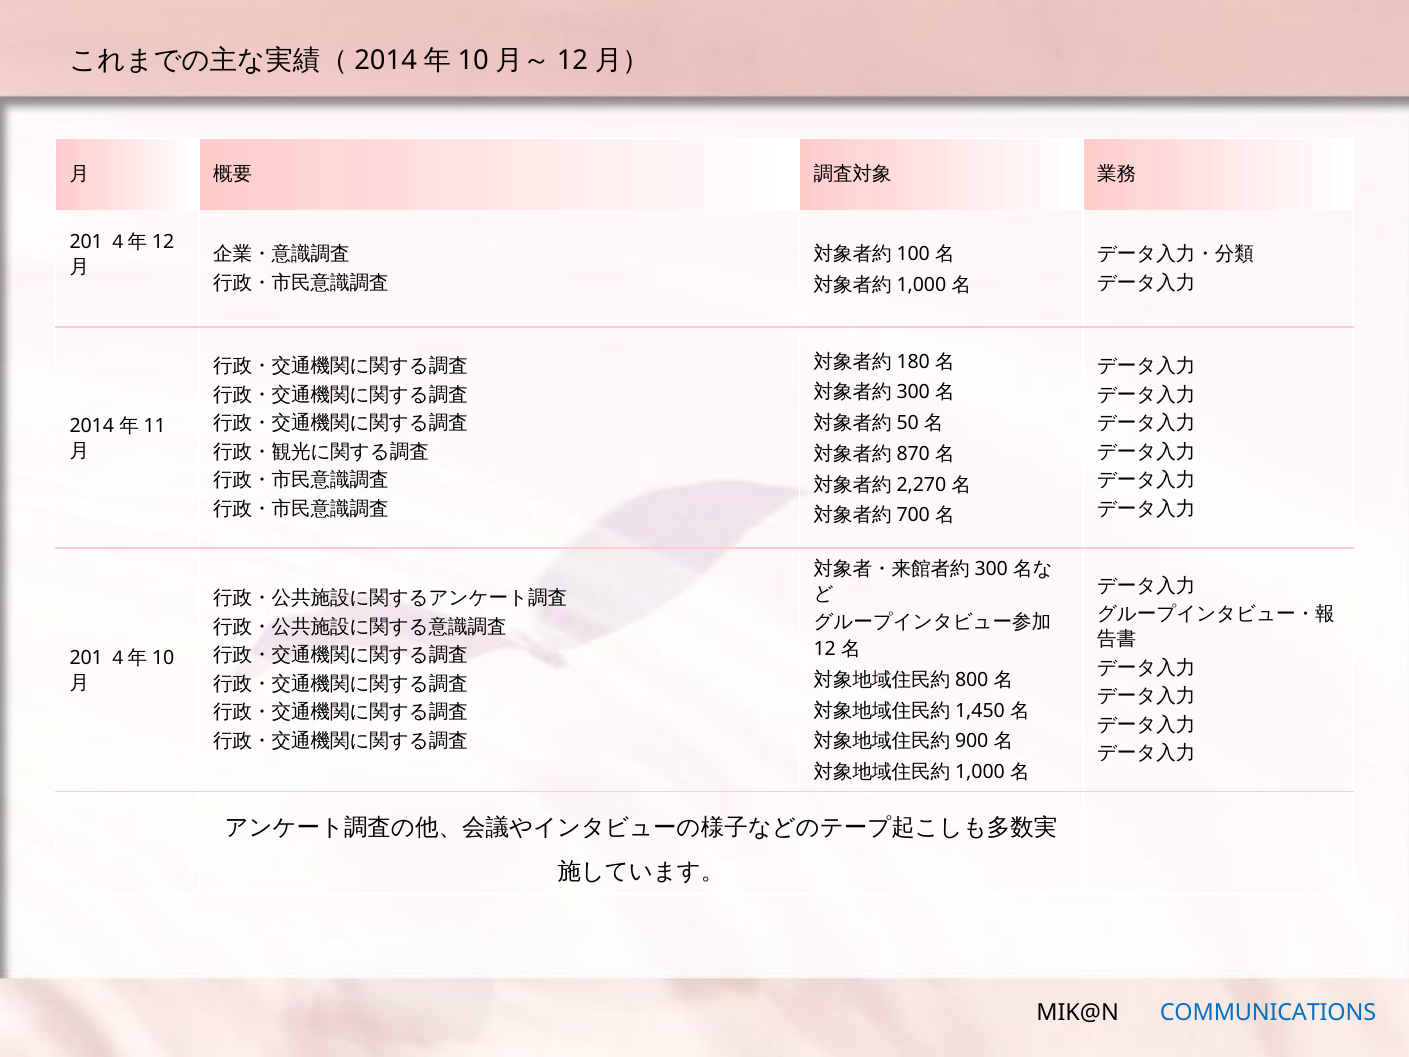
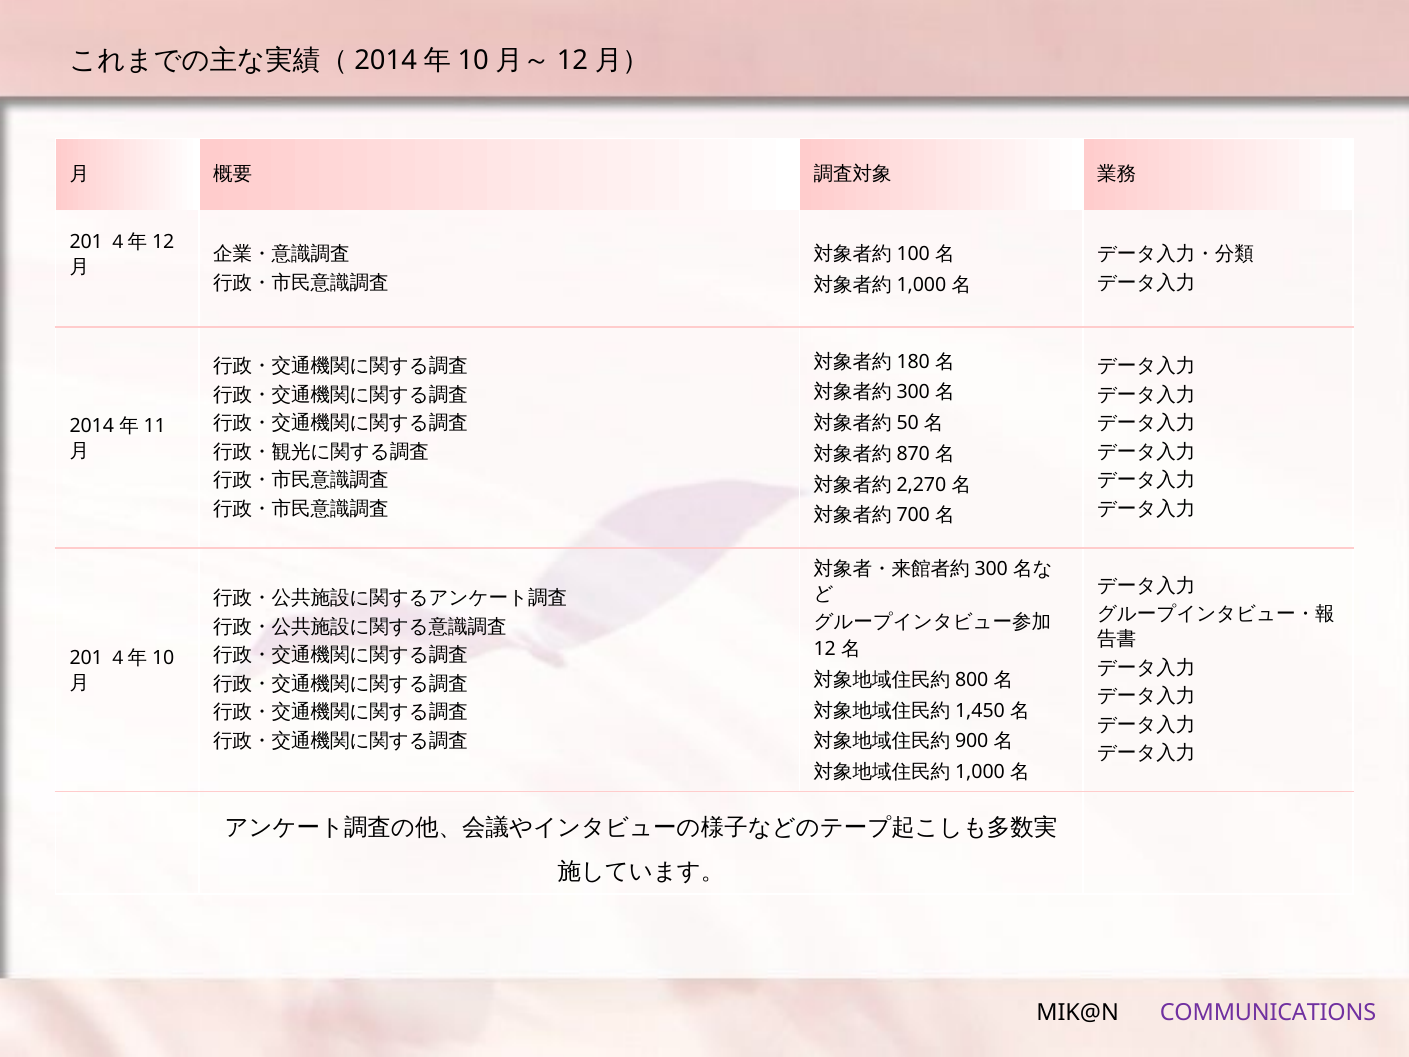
COMMUNICATIONS colour: blue -> purple
